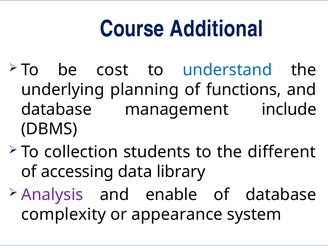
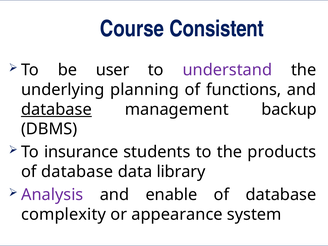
Additional: Additional -> Consistent
cost: cost -> user
understand colour: blue -> purple
database at (56, 109) underline: none -> present
include: include -> backup
collection: collection -> insurance
different: different -> products
accessing at (77, 172): accessing -> database
